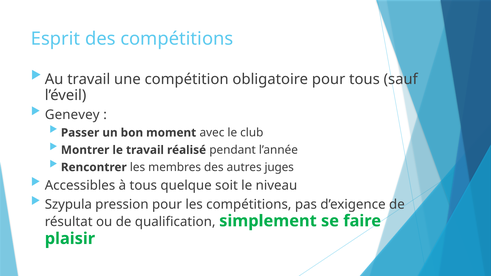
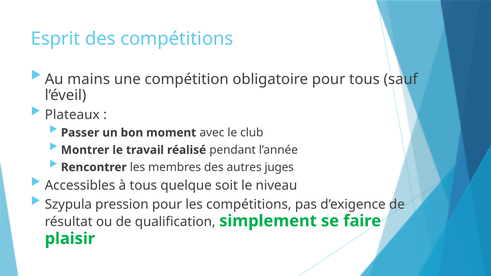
Au travail: travail -> mains
Genevey: Genevey -> Plateaux
